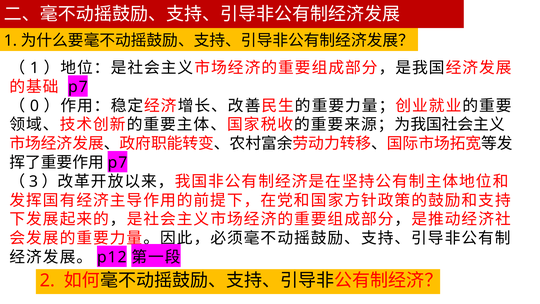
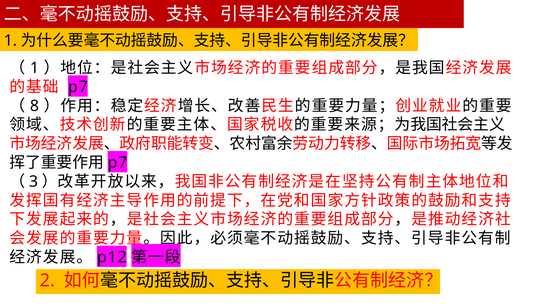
0: 0 -> 8
